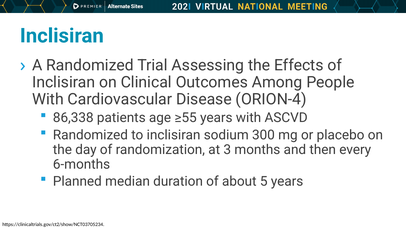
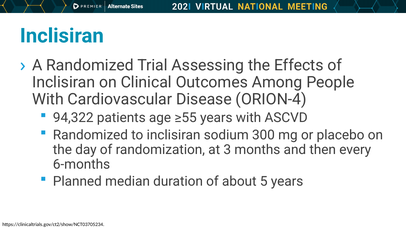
86,338: 86,338 -> 94,322
